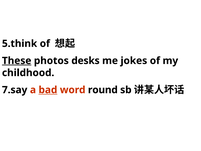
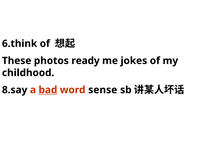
5.think: 5.think -> 6.think
These underline: present -> none
desks: desks -> ready
7.say: 7.say -> 8.say
round: round -> sense
